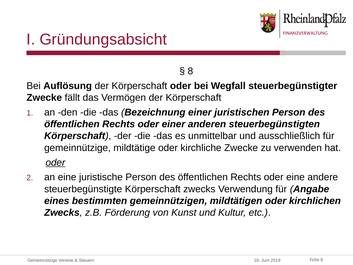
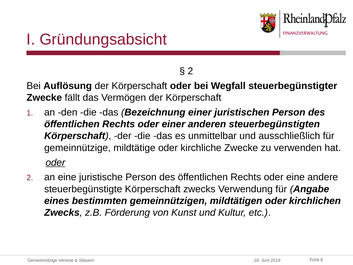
8 at (190, 71): 8 -> 2
